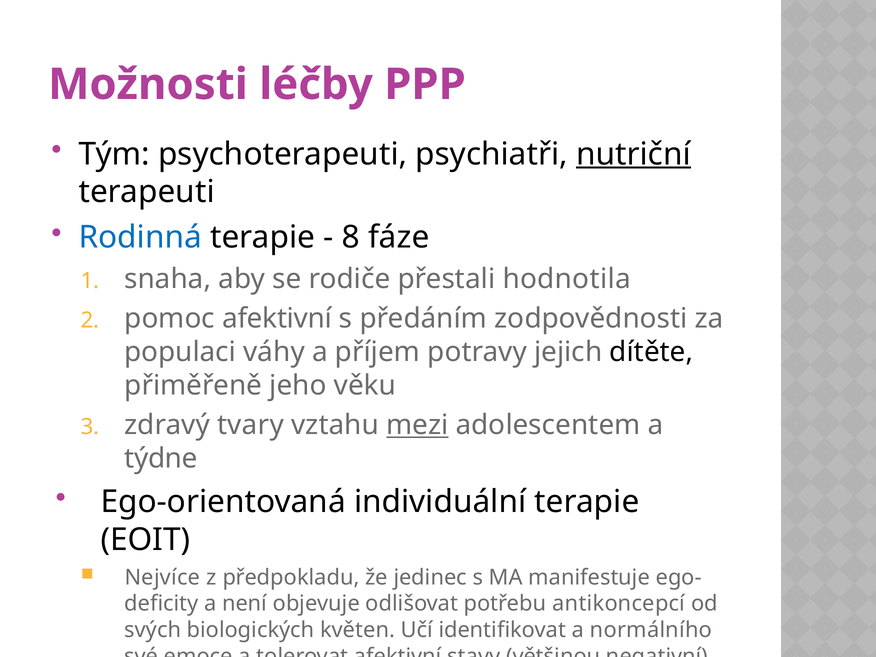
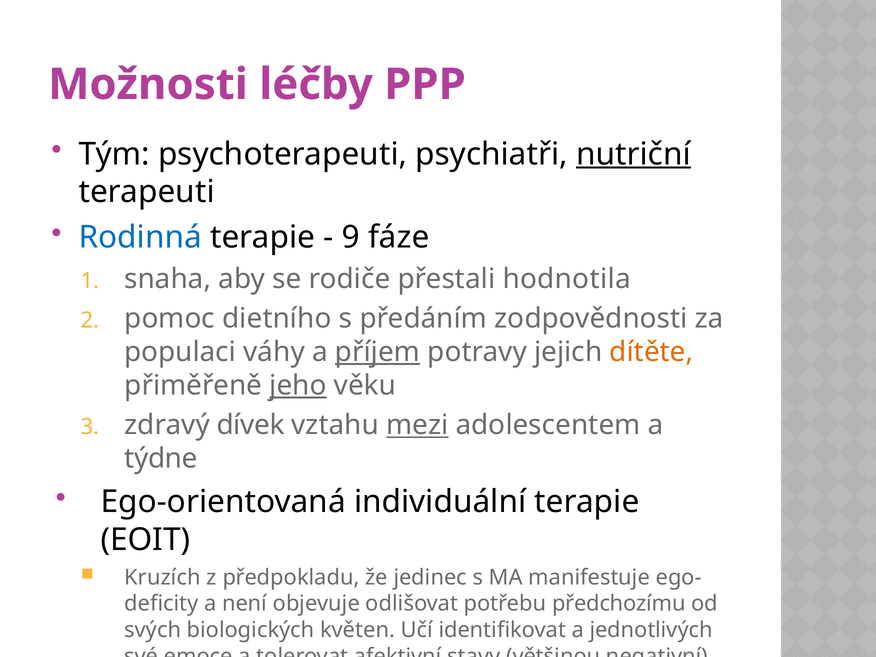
8: 8 -> 9
pomoc afektivní: afektivní -> dietního
příjem underline: none -> present
dítěte colour: black -> orange
jeho underline: none -> present
tvary: tvary -> dívek
Nejvíce: Nejvíce -> Kruzích
antikoncepcí: antikoncepcí -> předchozímu
normálního: normálního -> jednotlivých
